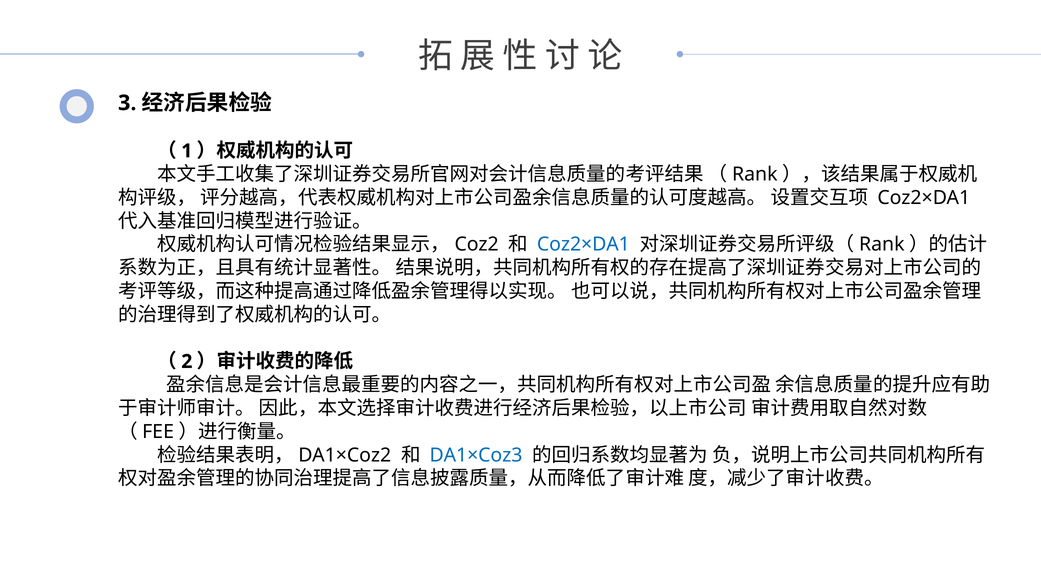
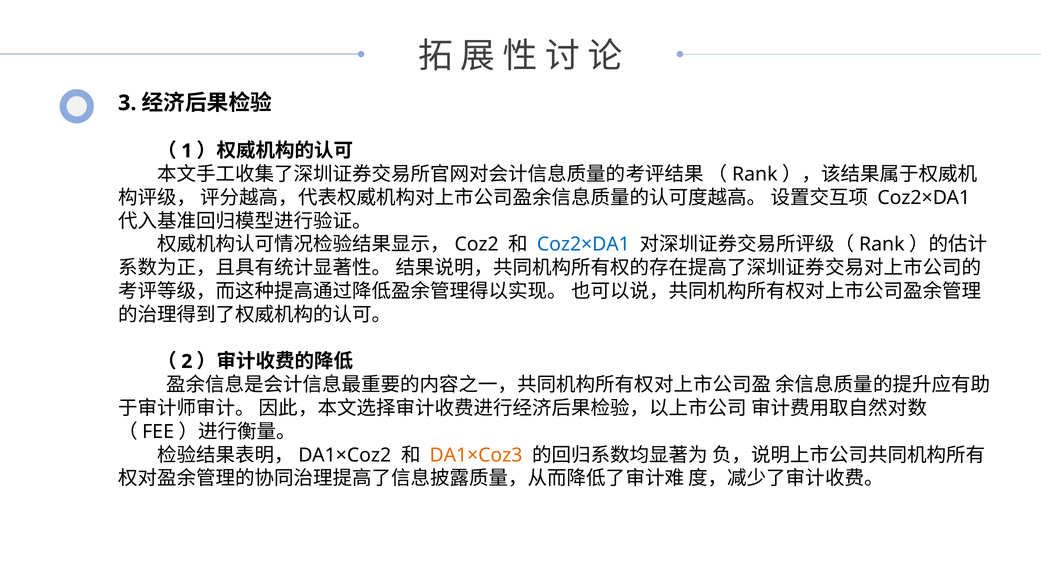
DA1×Coz3 colour: blue -> orange
